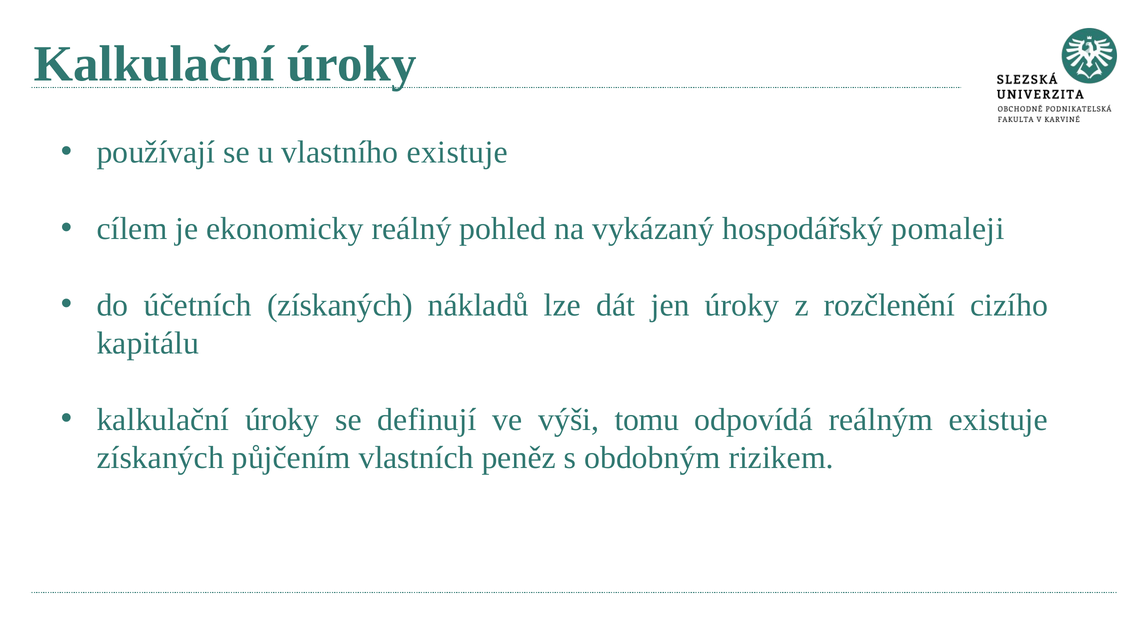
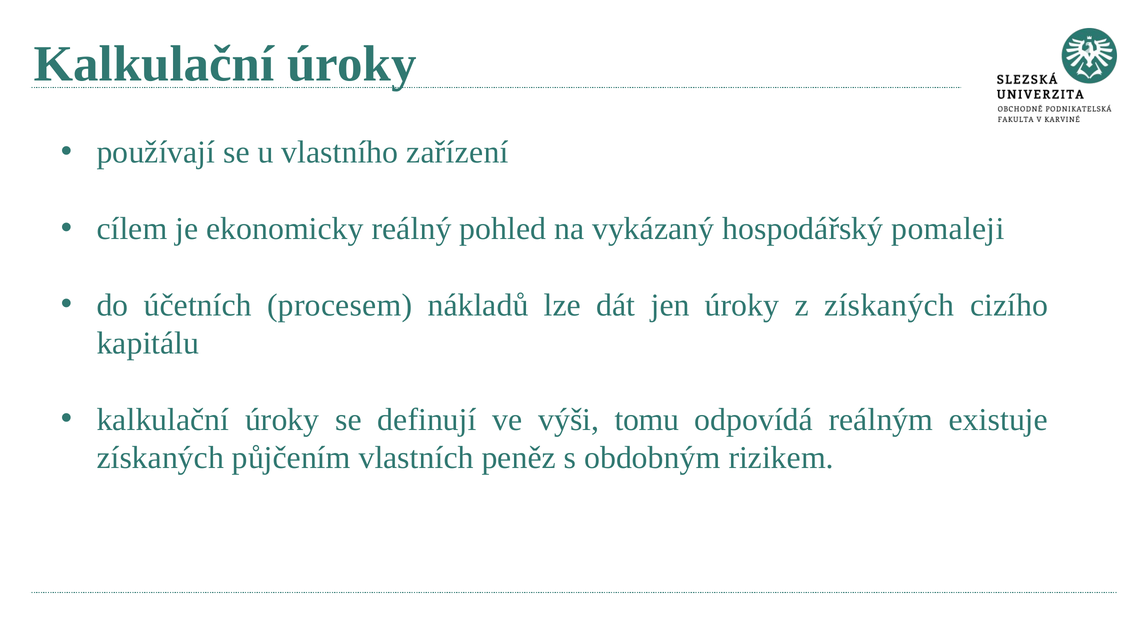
vlastního existuje: existuje -> zařízení
účetních získaných: získaných -> procesem
z rozčlenění: rozčlenění -> získaných
